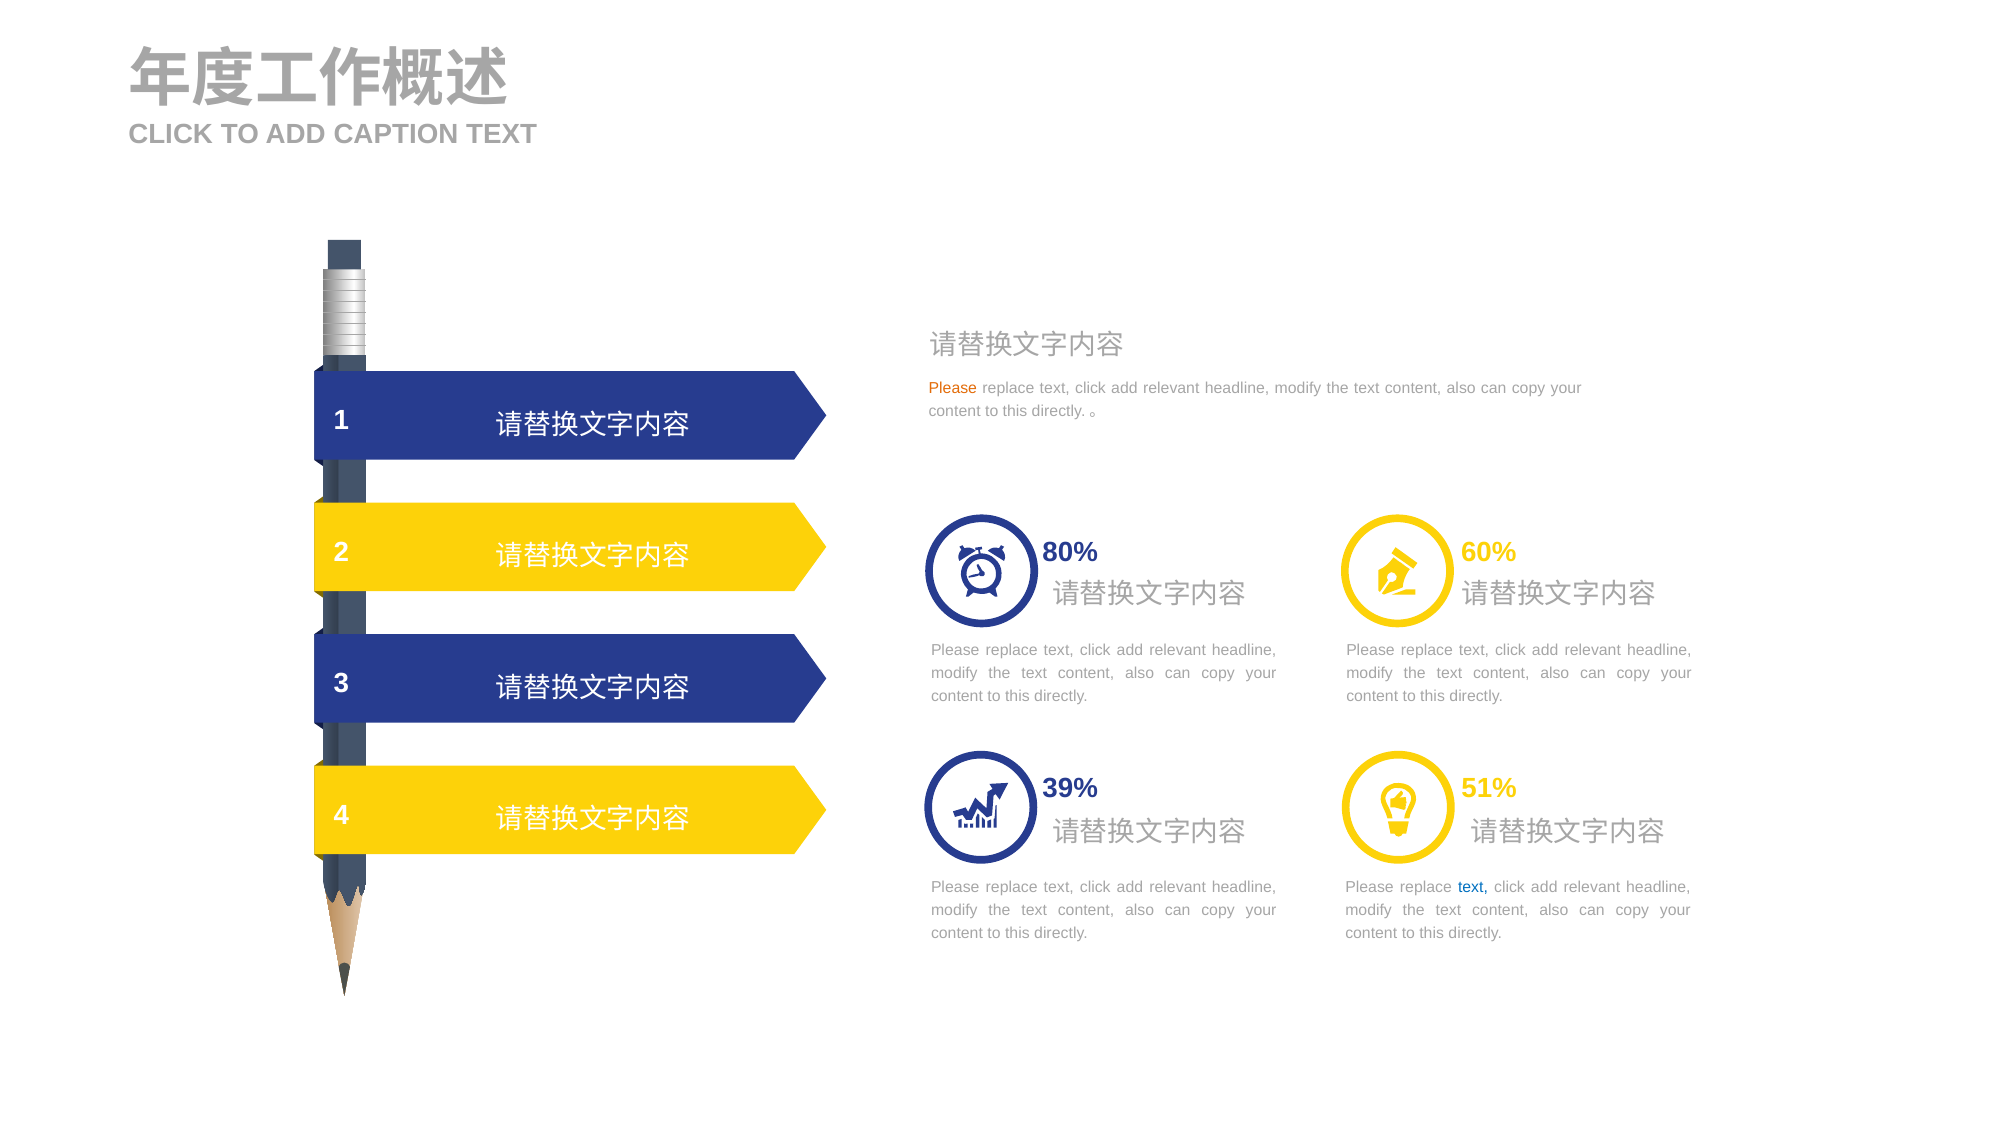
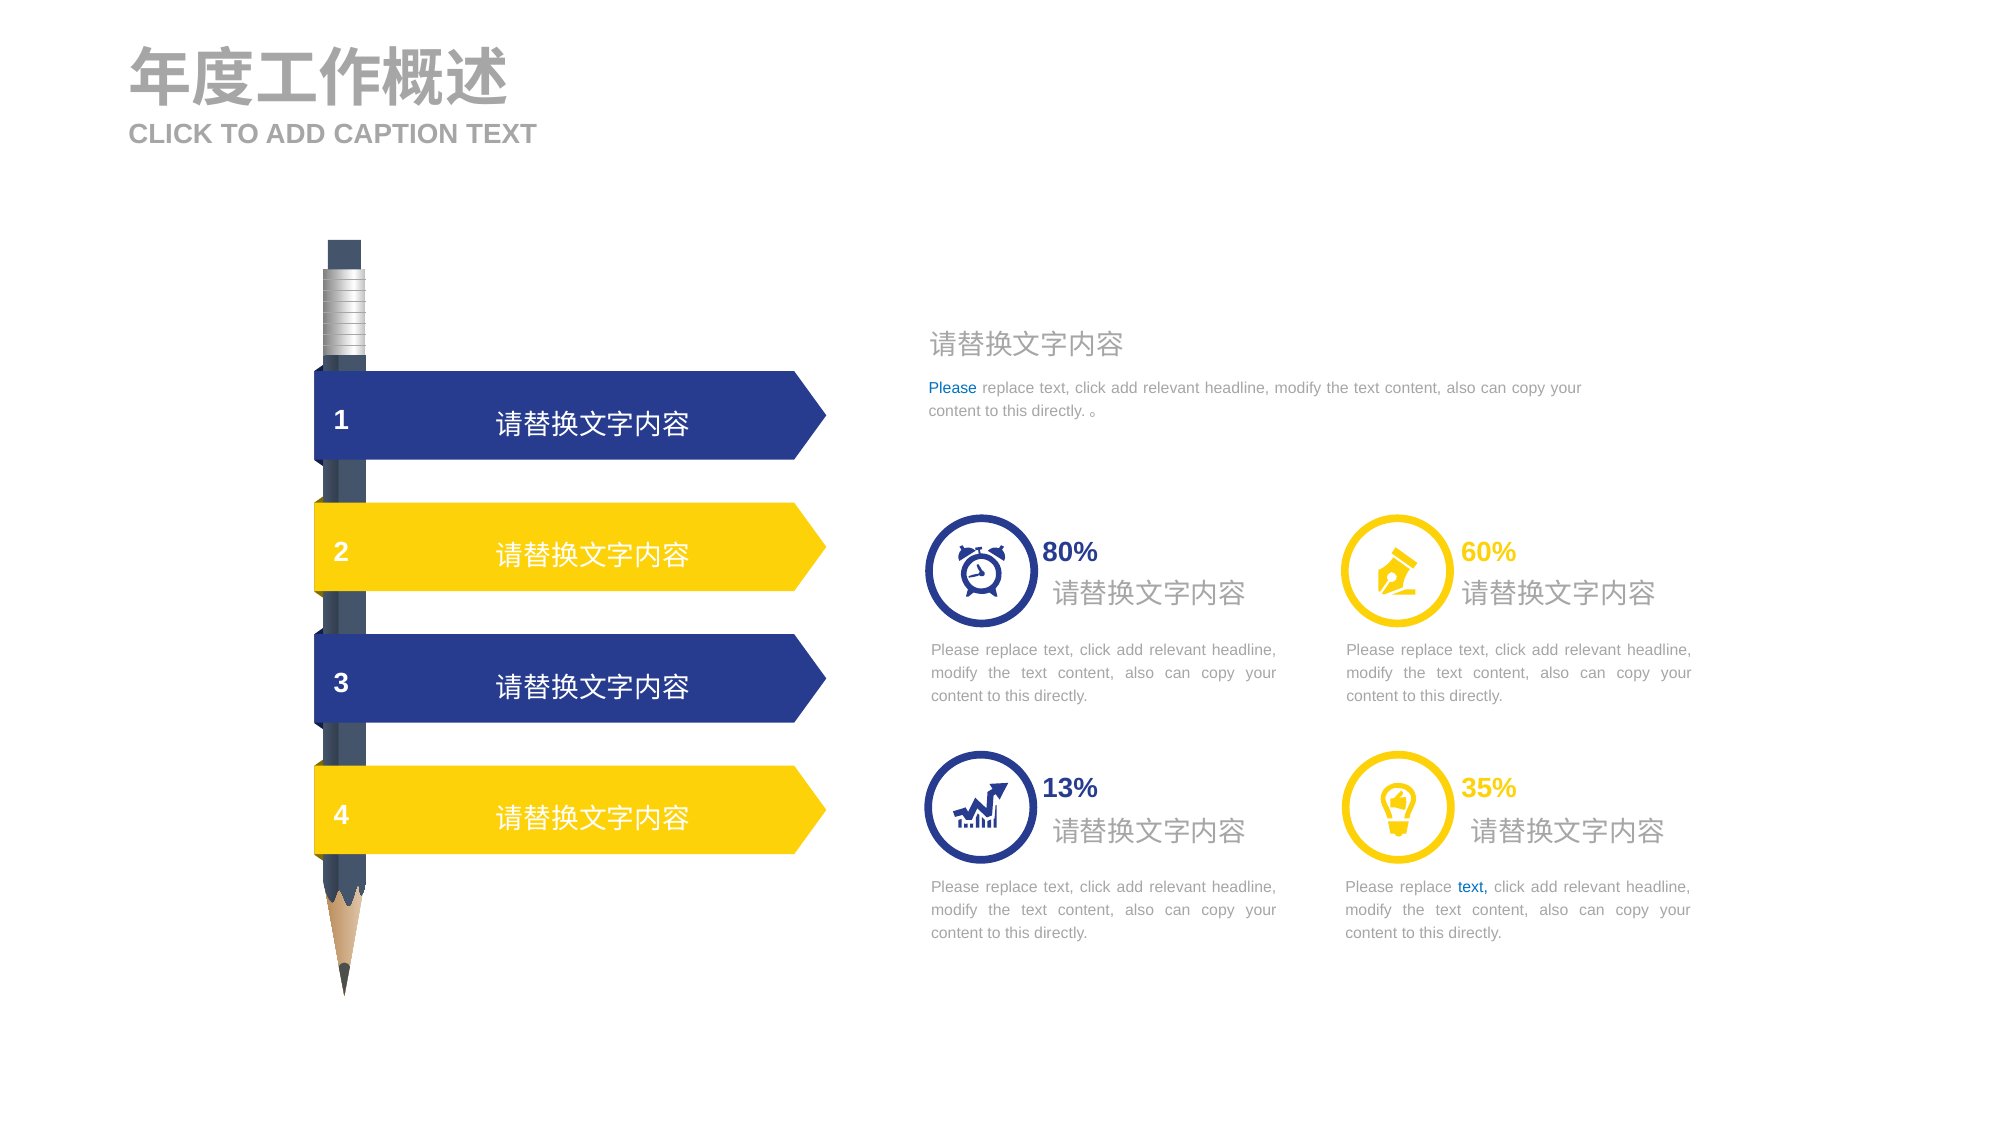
Please at (953, 388) colour: orange -> blue
39%: 39% -> 13%
51%: 51% -> 35%
